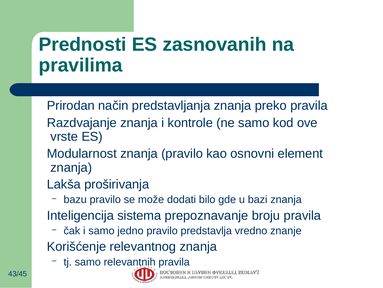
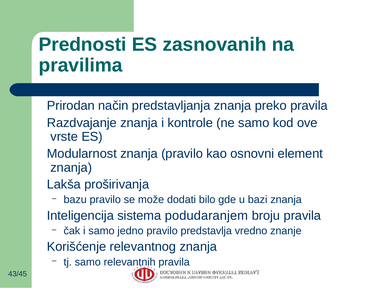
prepoznavanje: prepoznavanje -> podudaranjem
